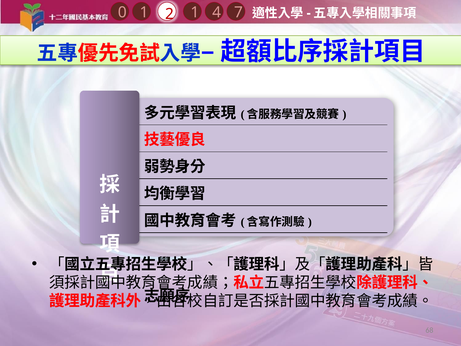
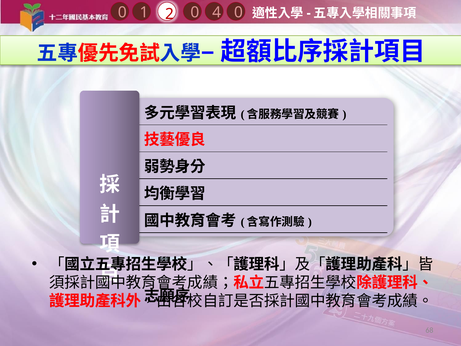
4 7: 7 -> 0
2 1: 1 -> 0
